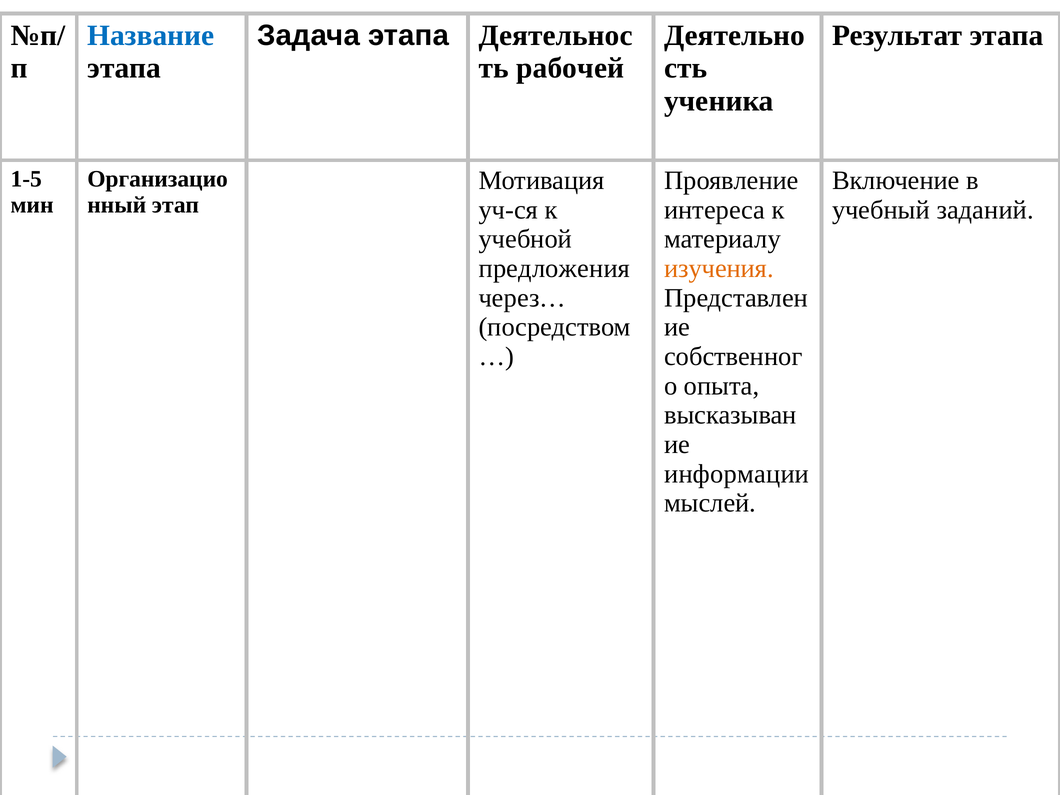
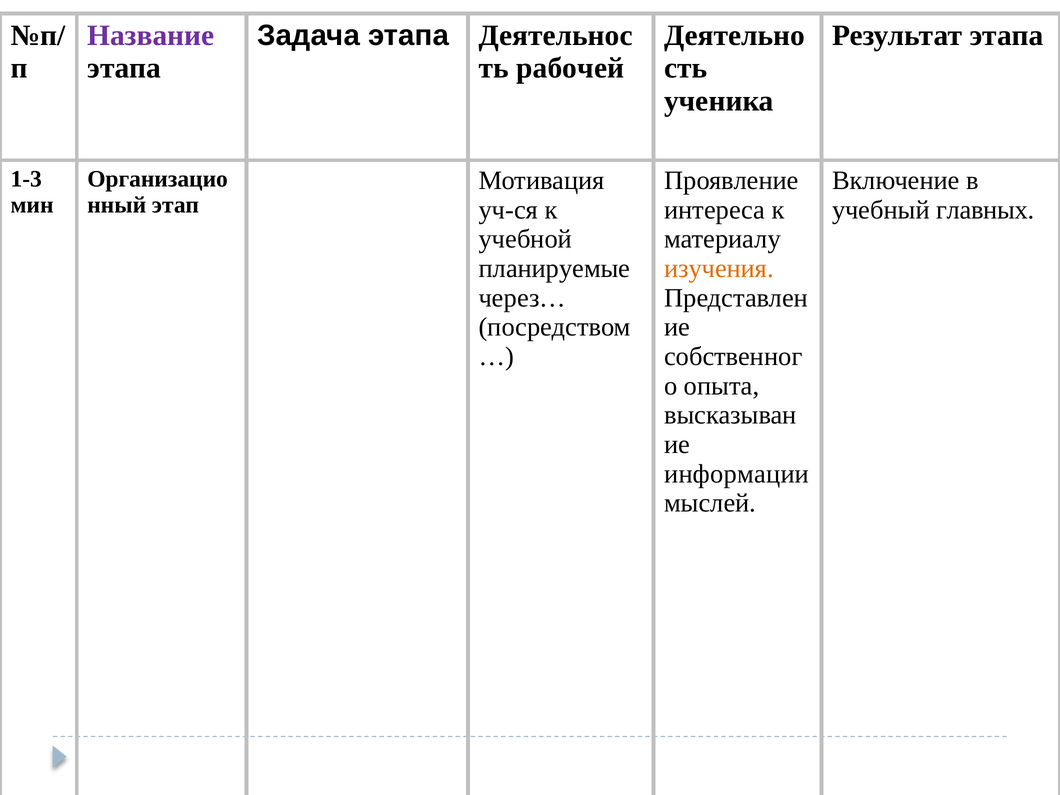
Название colour: blue -> purple
1-5: 1-5 -> 1-3
заданий: заданий -> главных
предложения: предложения -> планируемые
